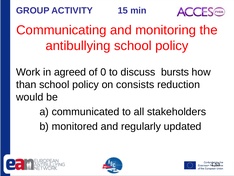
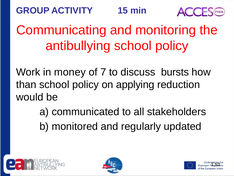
agreed: agreed -> money
0: 0 -> 7
consists: consists -> applying
